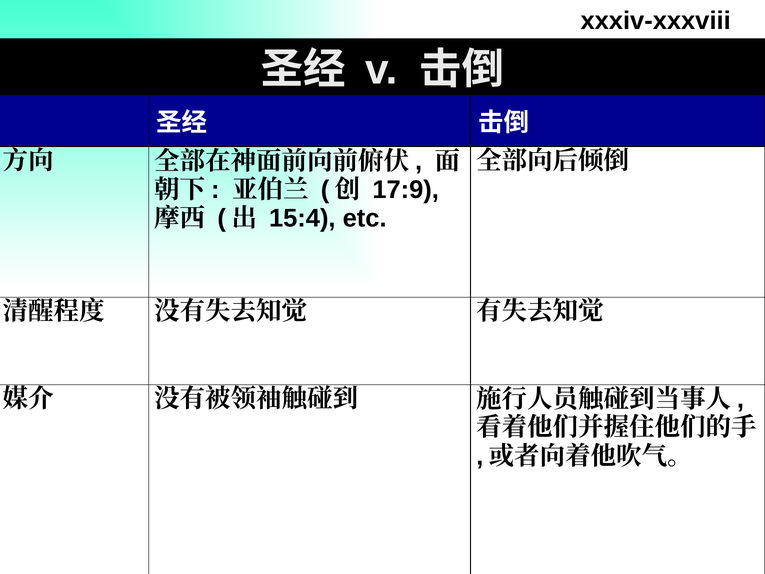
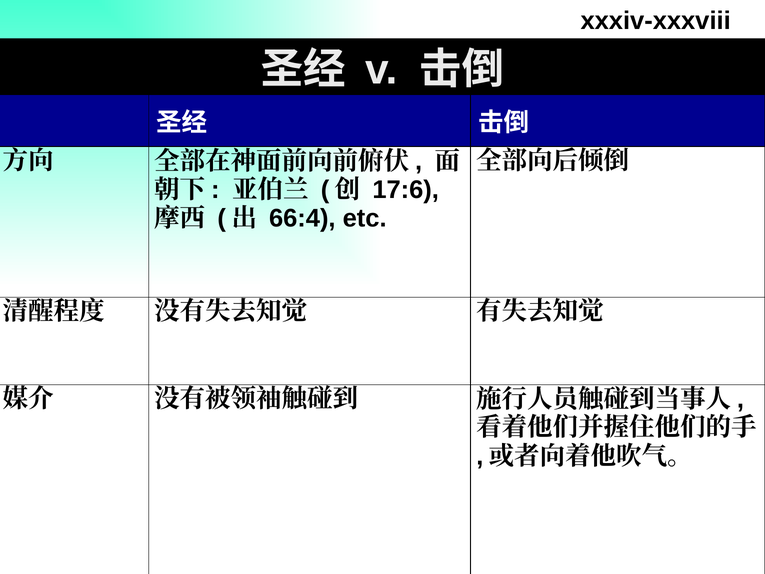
17:9: 17:9 -> 17:6
15:4: 15:4 -> 66:4
